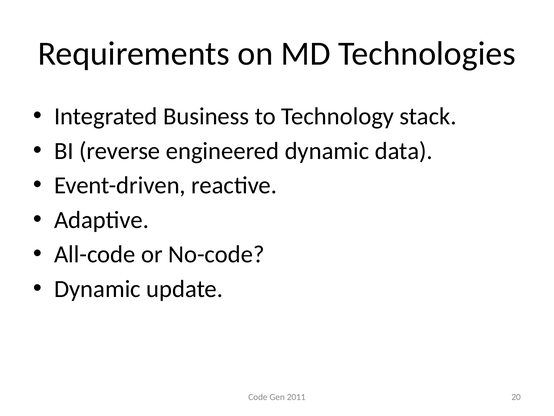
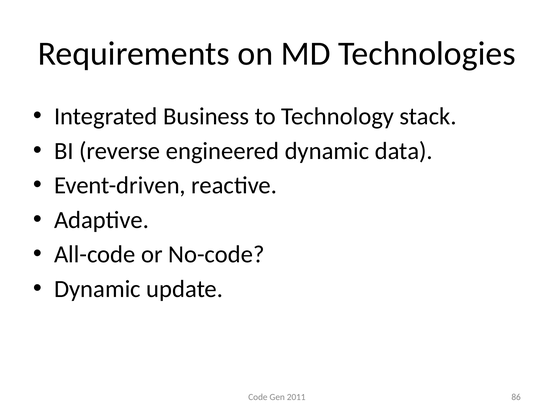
20: 20 -> 86
